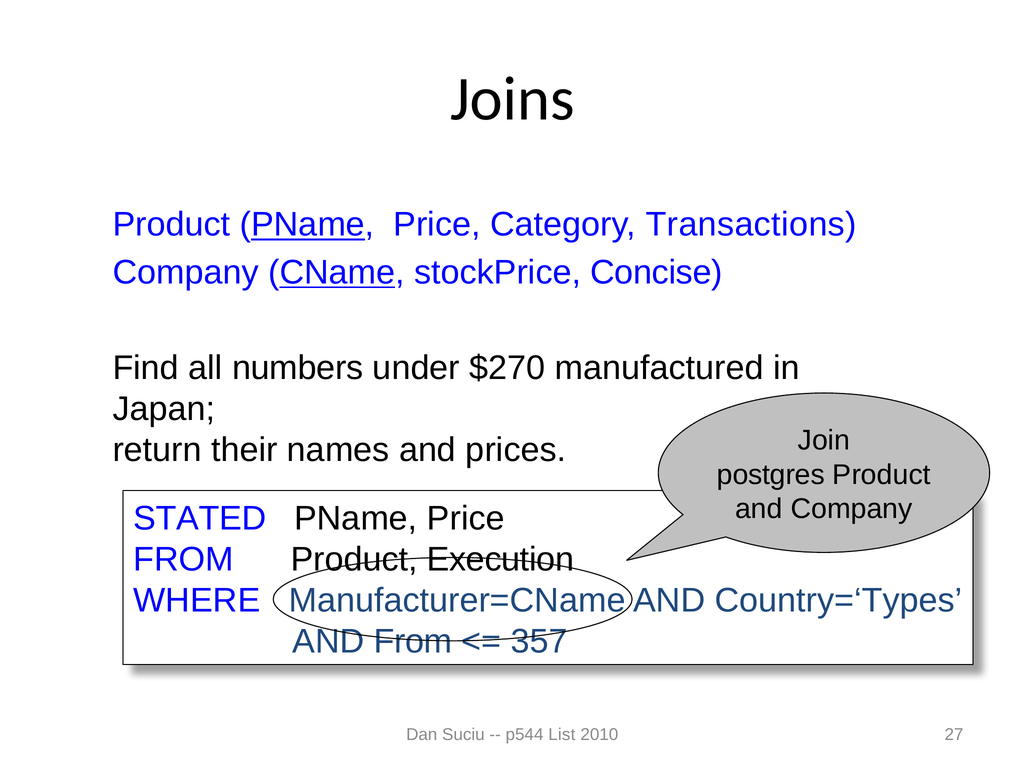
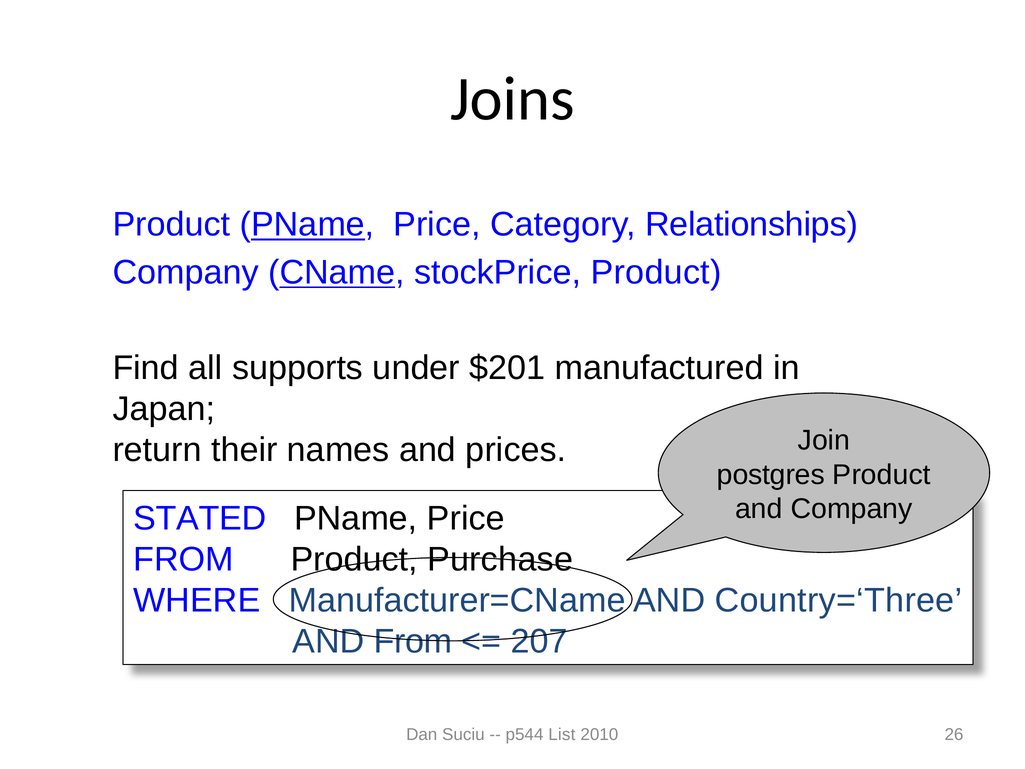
Transactions: Transactions -> Relationships
stockPrice Concise: Concise -> Product
numbers: numbers -> supports
$270: $270 -> $201
Execution: Execution -> Purchase
Country=‘Types: Country=‘Types -> Country=‘Three
357: 357 -> 207
27: 27 -> 26
